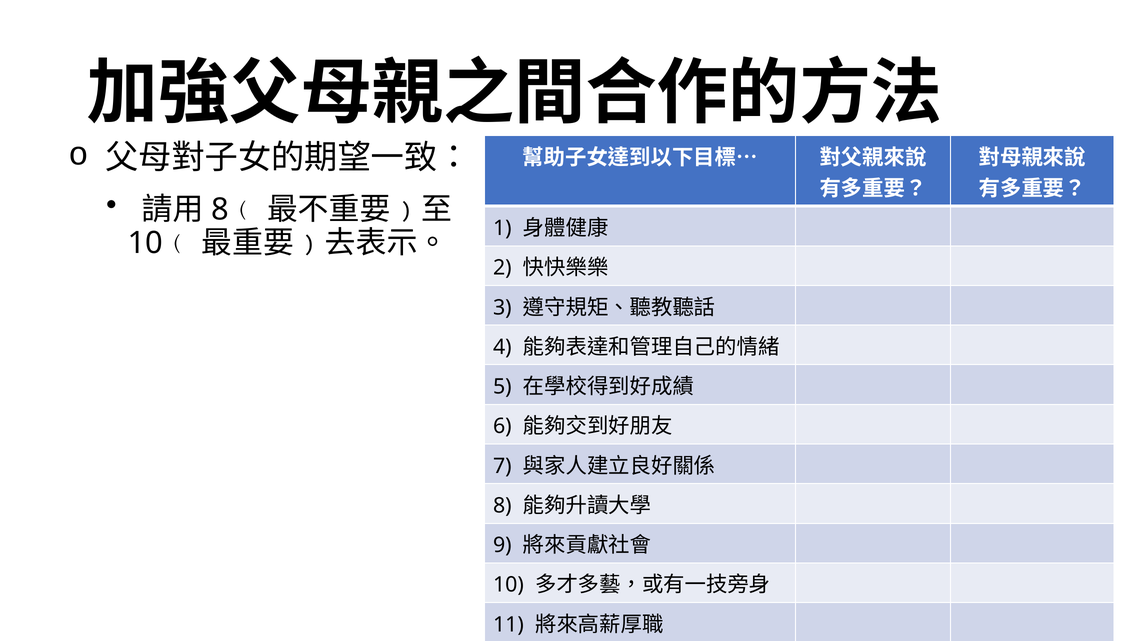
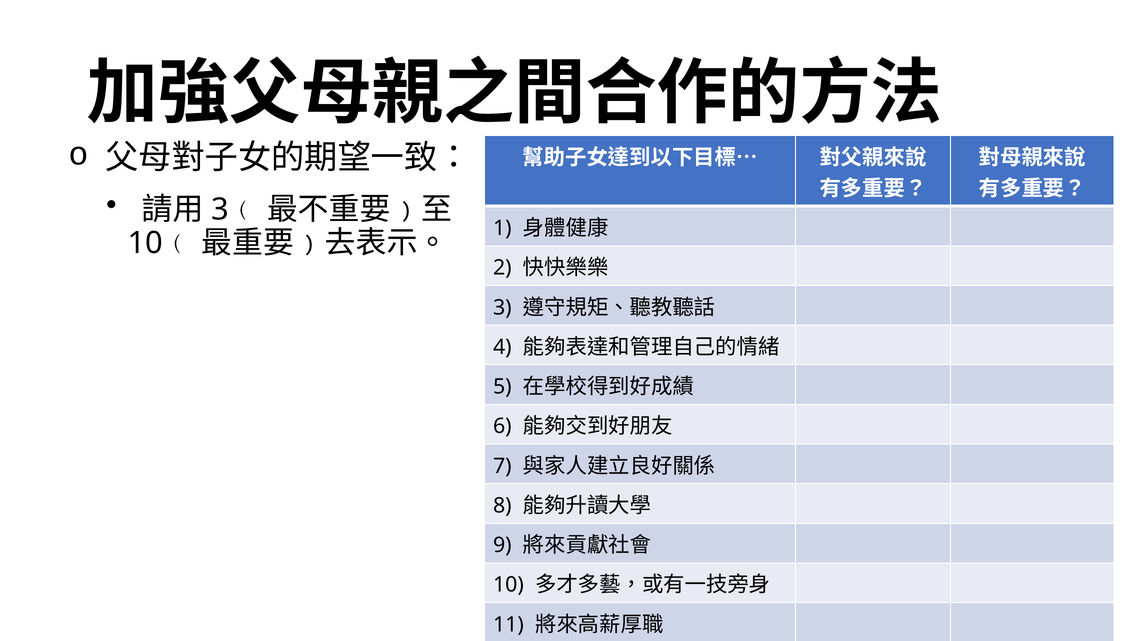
8 at (220, 210): 8 -> 3
